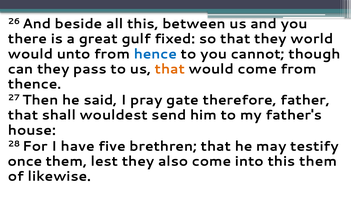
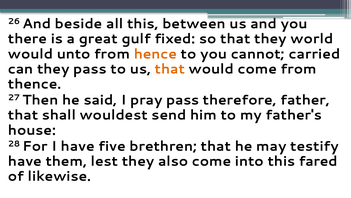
hence colour: blue -> orange
though: though -> carried
pray gate: gate -> pass
once at (25, 161): once -> have
this them: them -> fared
